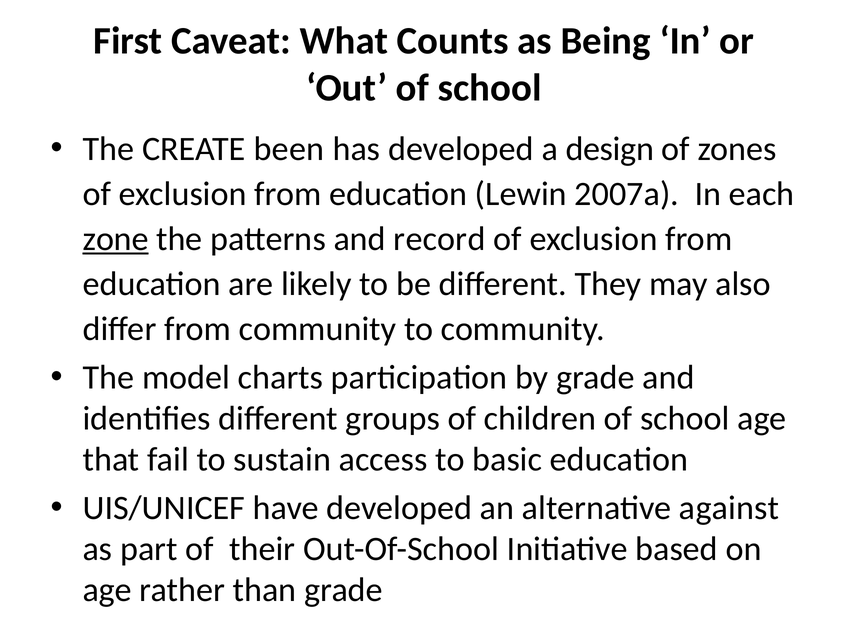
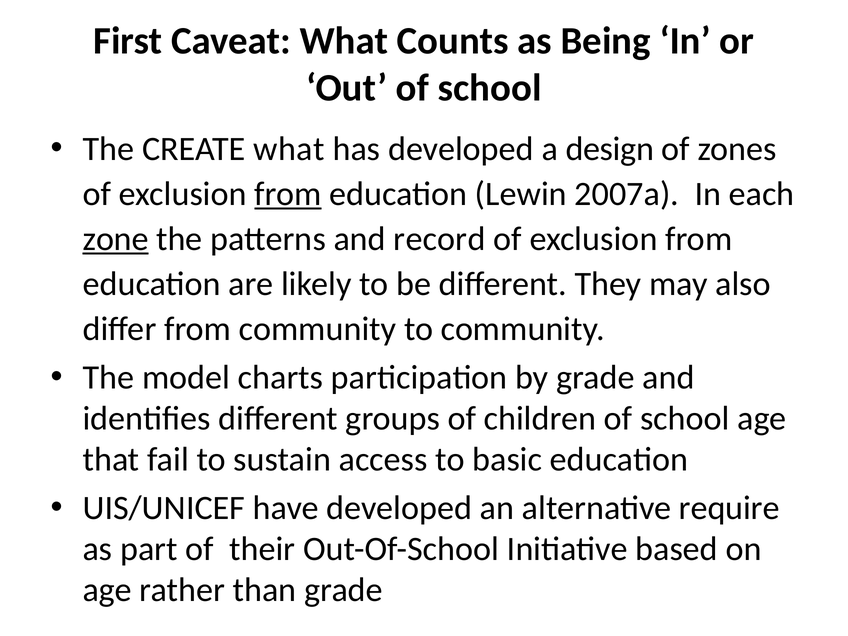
CREATE been: been -> what
from at (288, 194) underline: none -> present
against: against -> require
